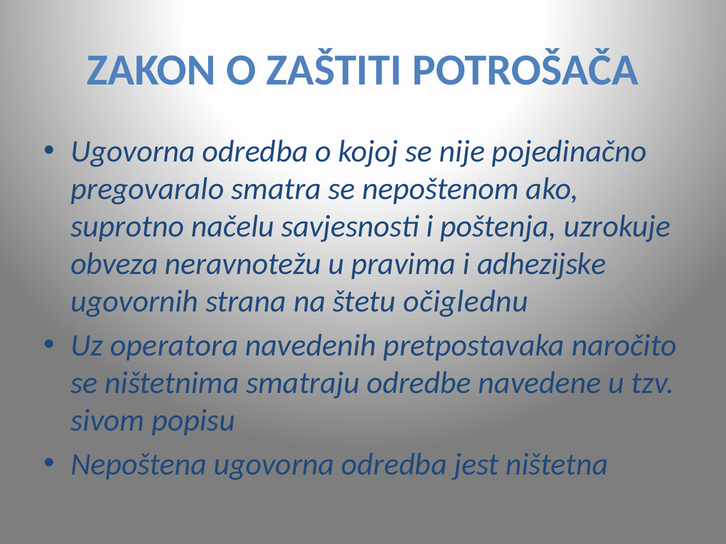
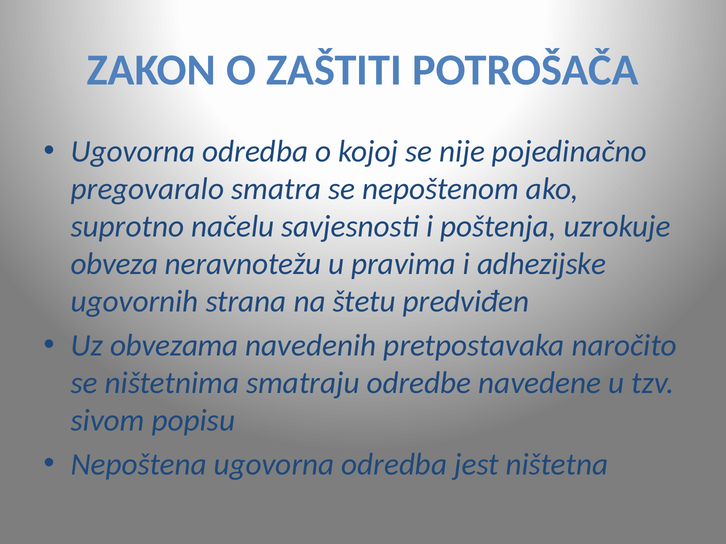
očiglednu: očiglednu -> predviđen
operatora: operatora -> obvezama
